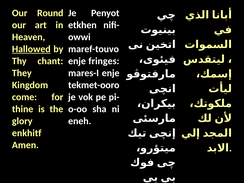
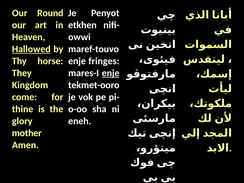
chant: chant -> horse
enje at (111, 73) underline: none -> present
enkhitf: enkhitf -> mother
